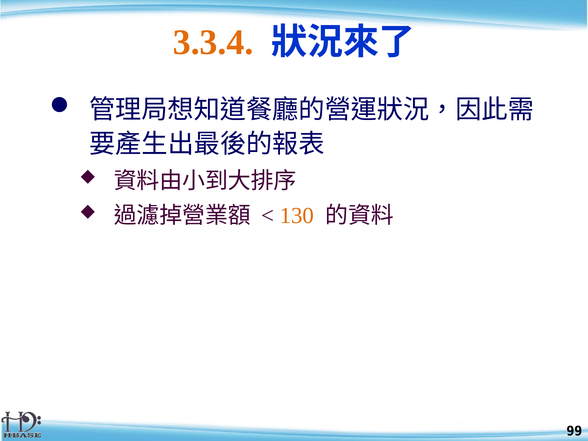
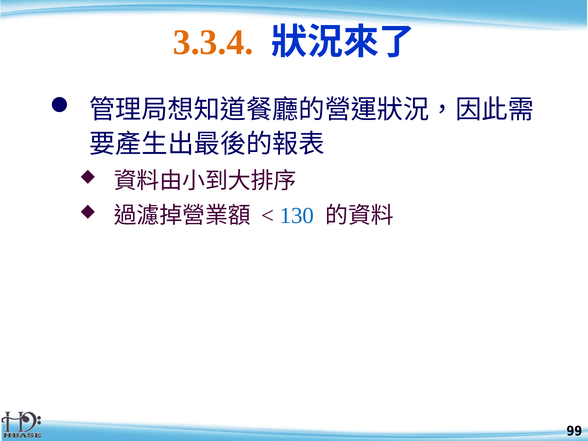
130 colour: orange -> blue
